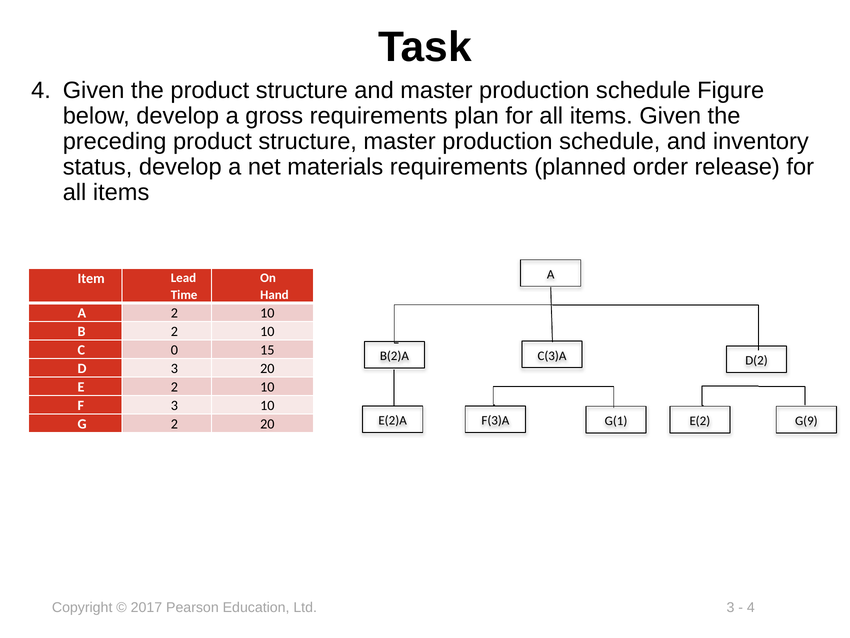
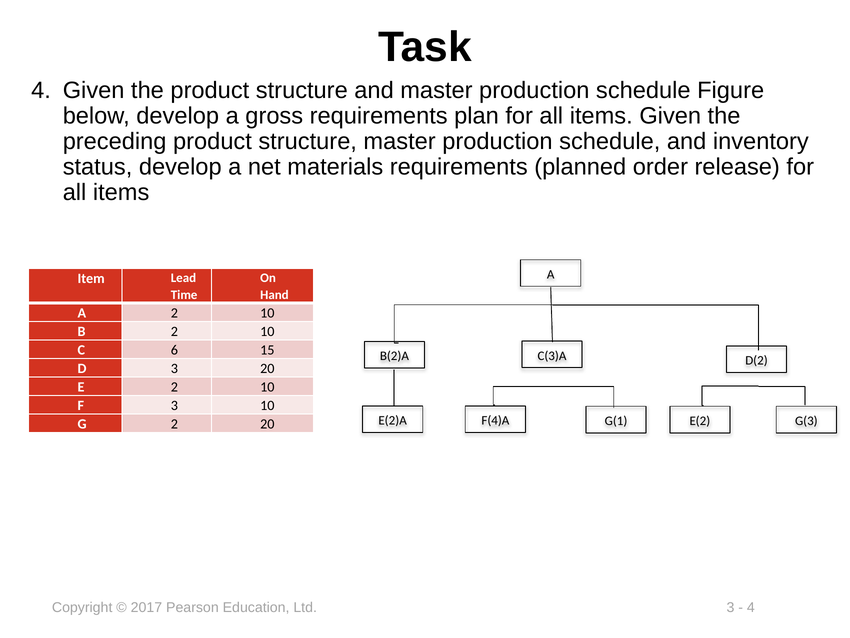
0: 0 -> 6
F(3)A: F(3)A -> F(4)A
G(9: G(9 -> G(3
